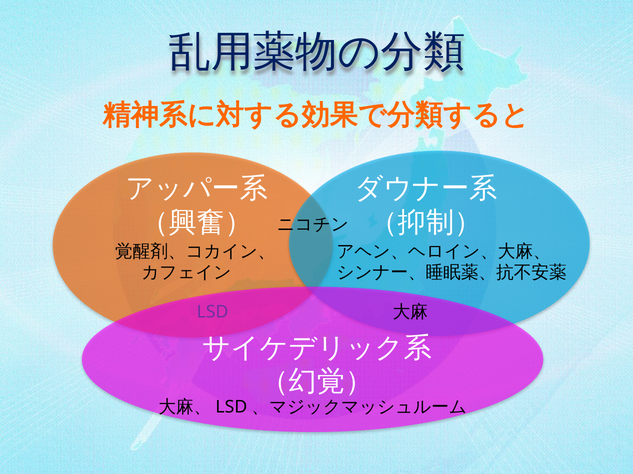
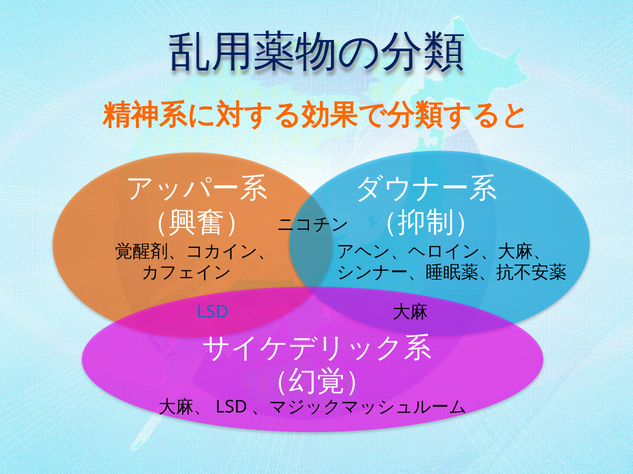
LSD colour: purple -> blue
